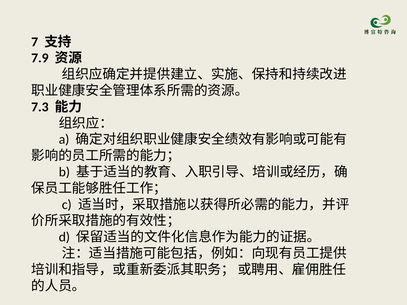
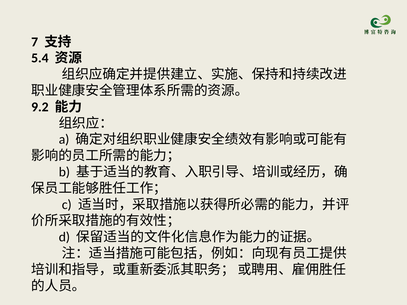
7.9: 7.9 -> 5.4
7.3: 7.3 -> 9.2
